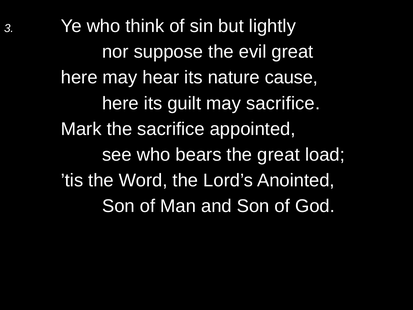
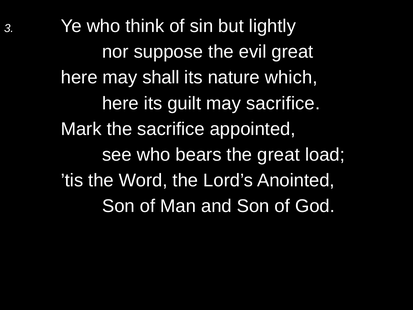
hear: hear -> shall
cause: cause -> which
